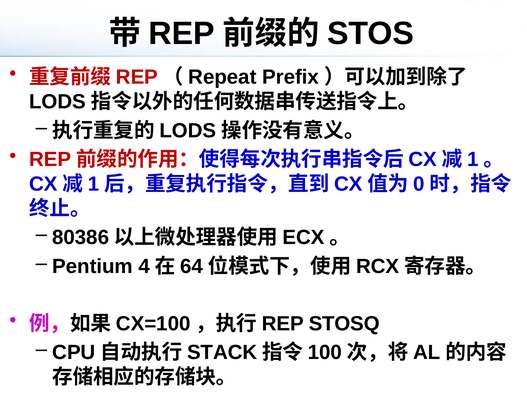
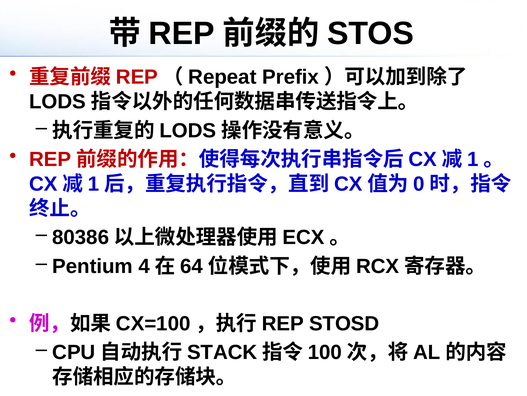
STOSQ: STOSQ -> STOSD
